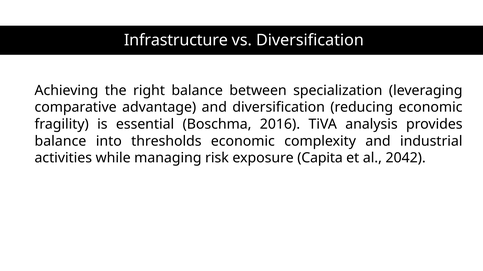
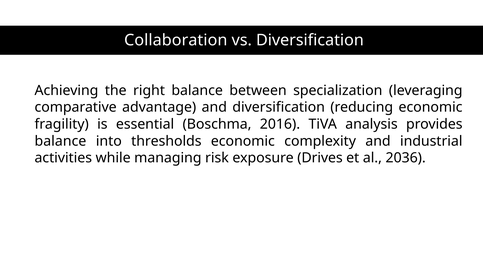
Infrastructure: Infrastructure -> Collaboration
Capita: Capita -> Drives
2042: 2042 -> 2036
